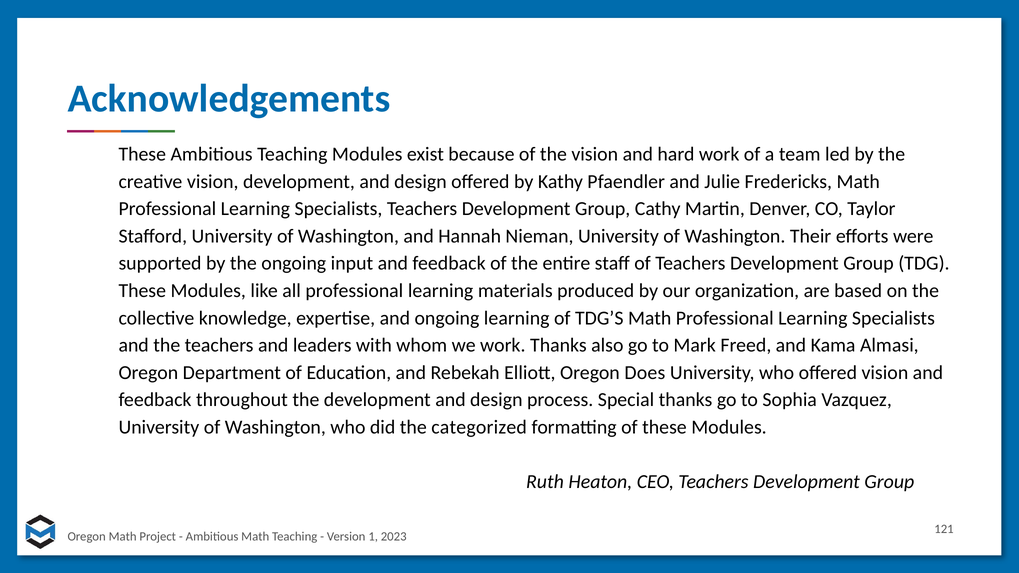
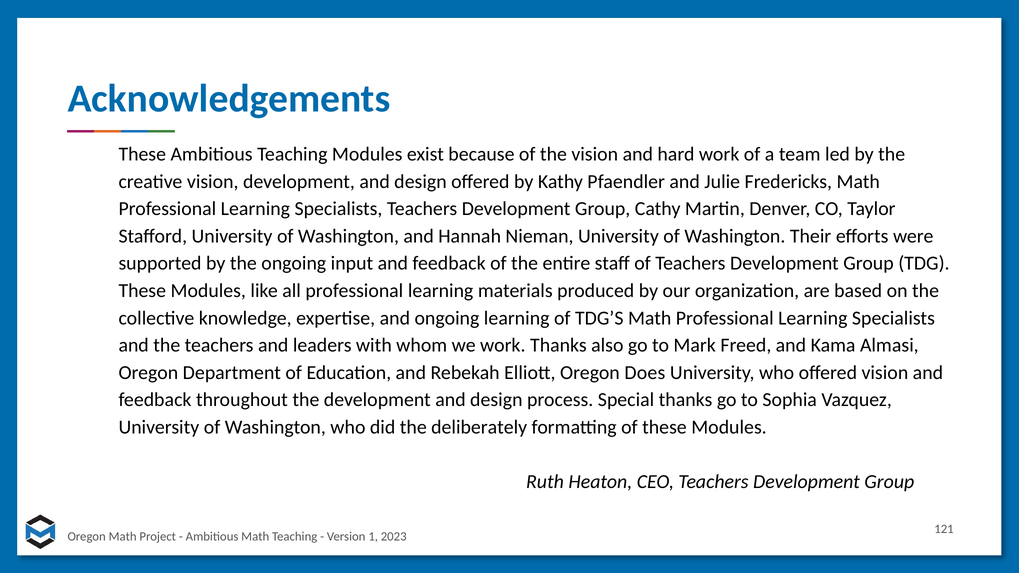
categorized: categorized -> deliberately
